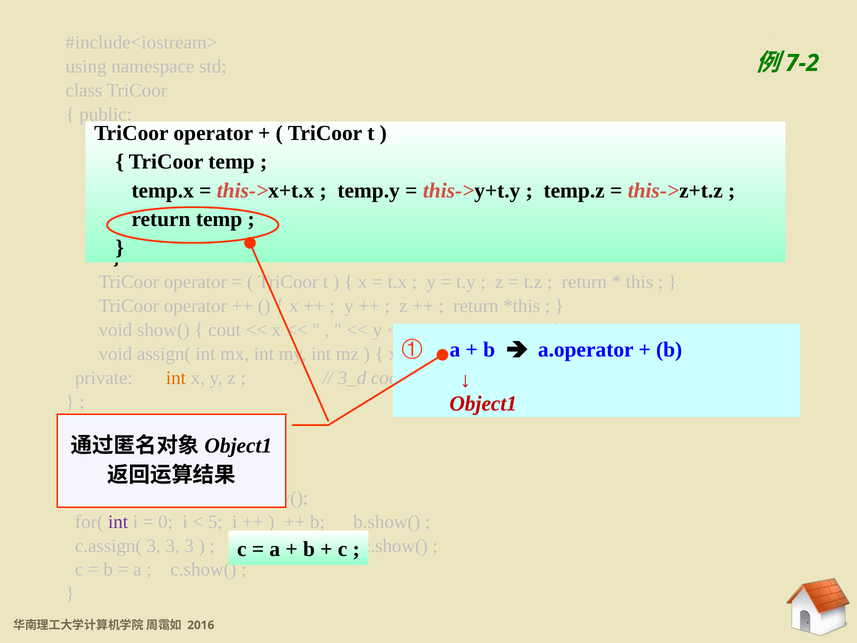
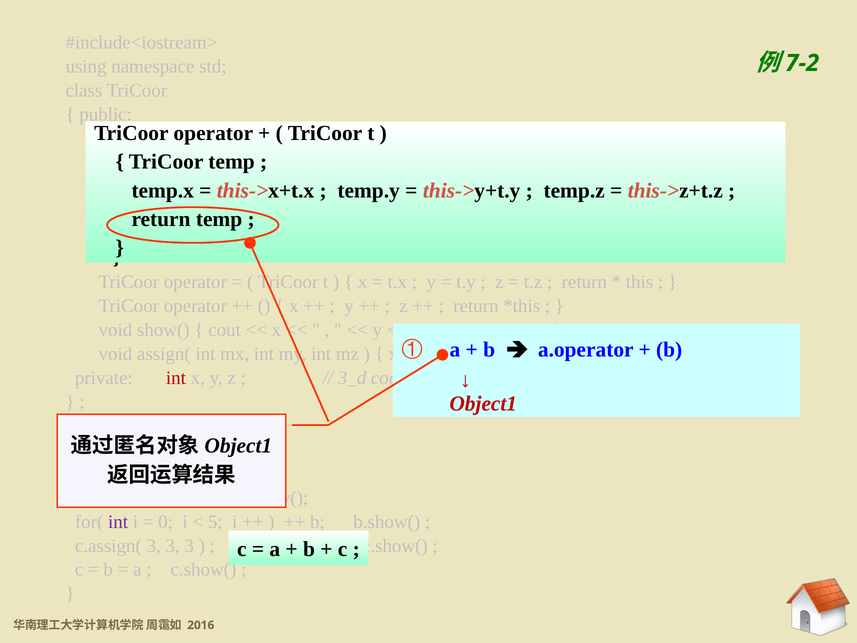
int at (176, 378) colour: orange -> red
